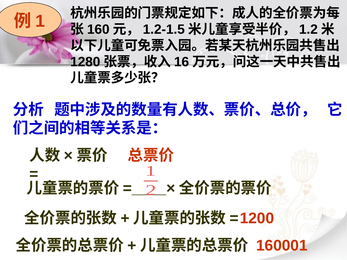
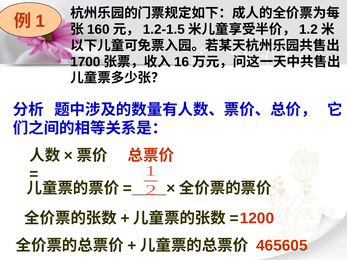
1280: 1280 -> 1700
160001: 160001 -> 465605
